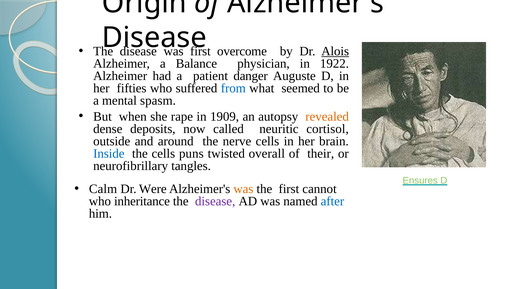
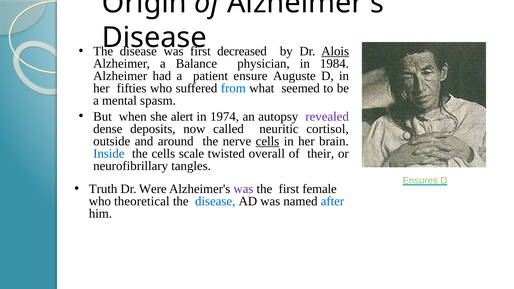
overcome: overcome -> decreased
1922: 1922 -> 1984
danger: danger -> ensure
rape: rape -> alert
1909: 1909 -> 1974
revealed colour: orange -> purple
cells at (267, 141) underline: none -> present
puns: puns -> scale
Calm: Calm -> Truth
was at (243, 189) colour: orange -> purple
cannot: cannot -> female
inheritance: inheritance -> theoretical
disease at (215, 201) colour: purple -> blue
